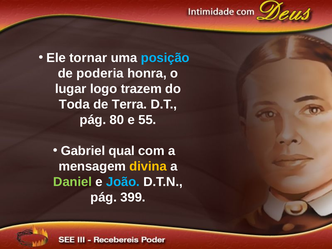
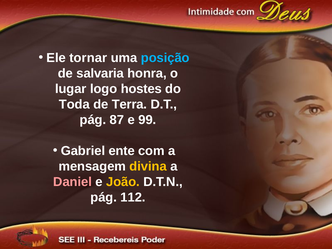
poderia: poderia -> salvaria
trazem: trazem -> hostes
80: 80 -> 87
55: 55 -> 99
qual: qual -> ente
Daniel colour: light green -> pink
João colour: light blue -> yellow
399: 399 -> 112
